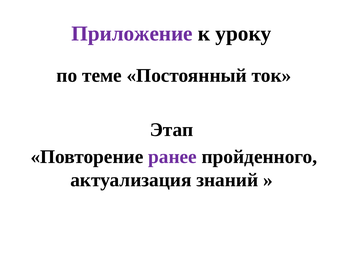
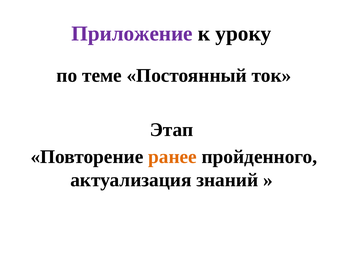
ранее colour: purple -> orange
